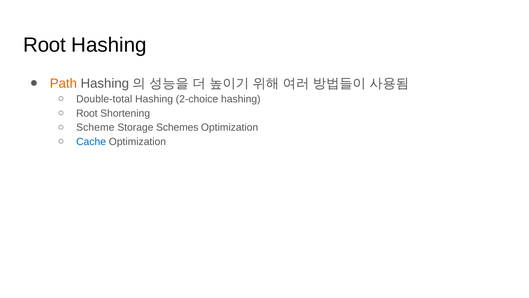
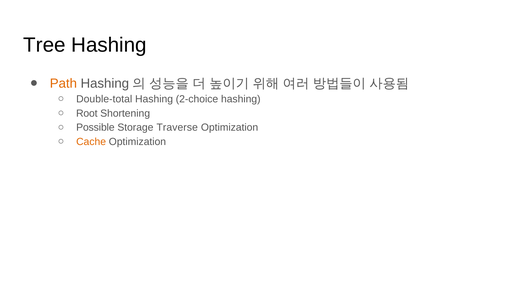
Root at (45, 45): Root -> Tree
Scheme: Scheme -> Possible
Schemes: Schemes -> Traverse
Cache colour: blue -> orange
